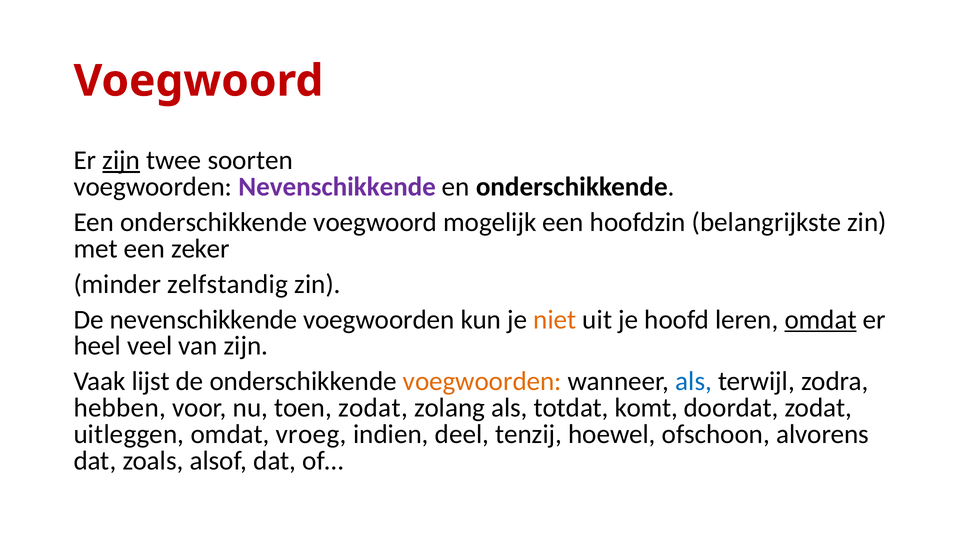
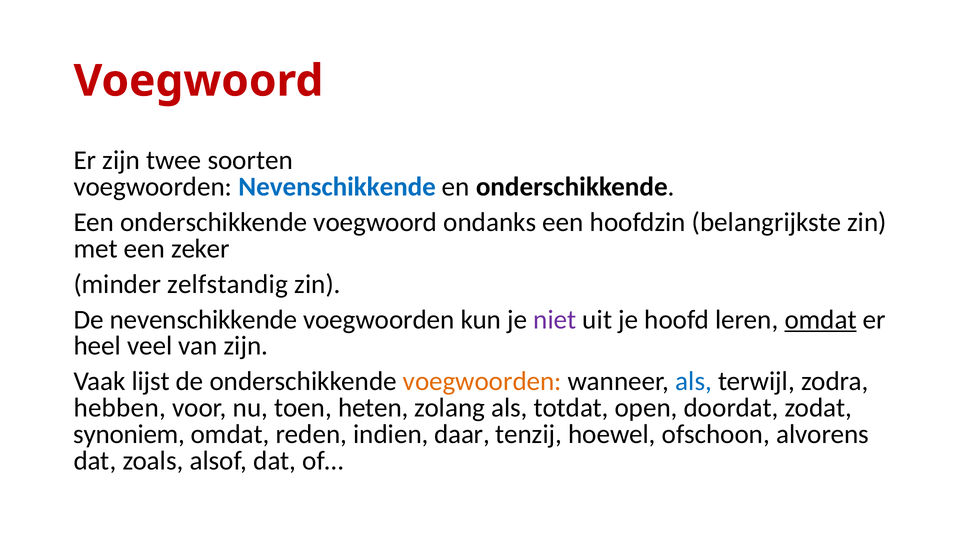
zijn at (121, 160) underline: present -> none
Nevenschikkende at (337, 187) colour: purple -> blue
mogelijk: mogelijk -> ondanks
niet colour: orange -> purple
toen zodat: zodat -> heten
komt: komt -> open
uitleggen: uitleggen -> synoniem
vroeg: vroeg -> reden
deel: deel -> daar
